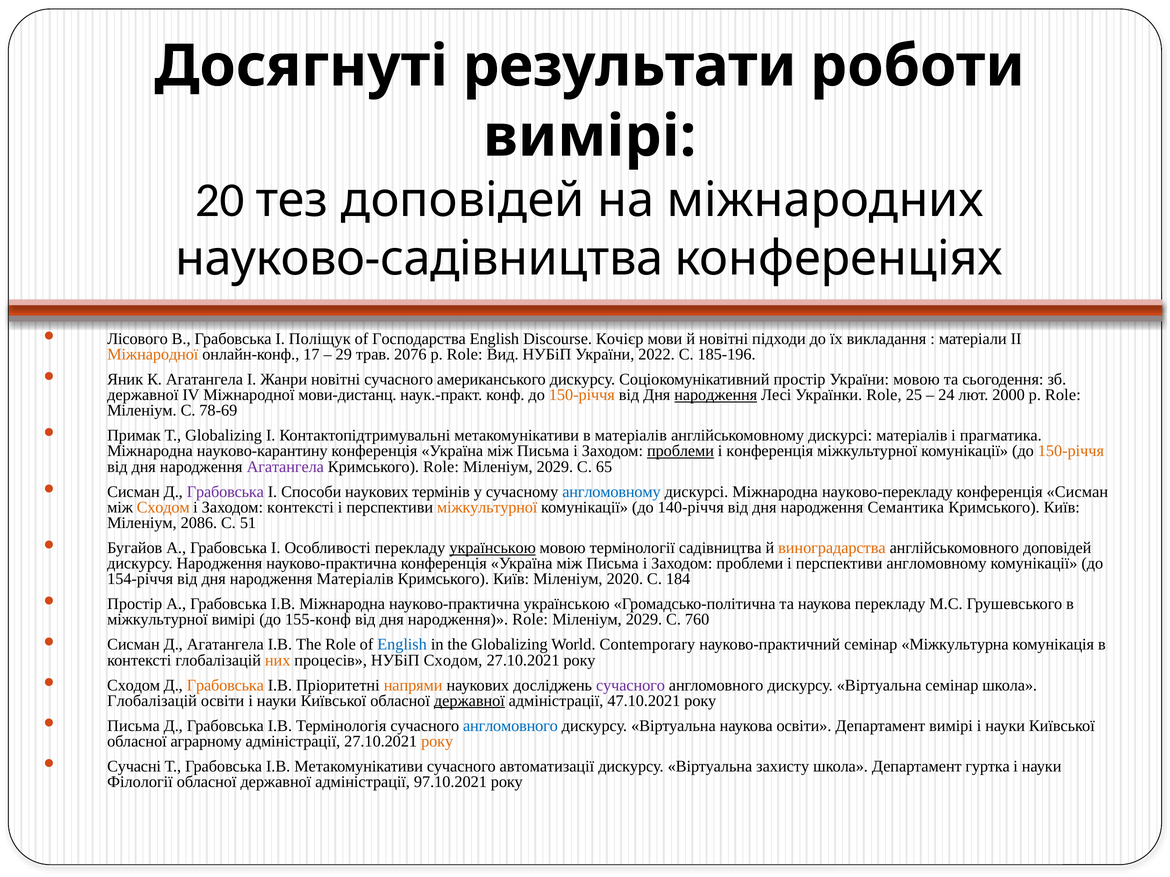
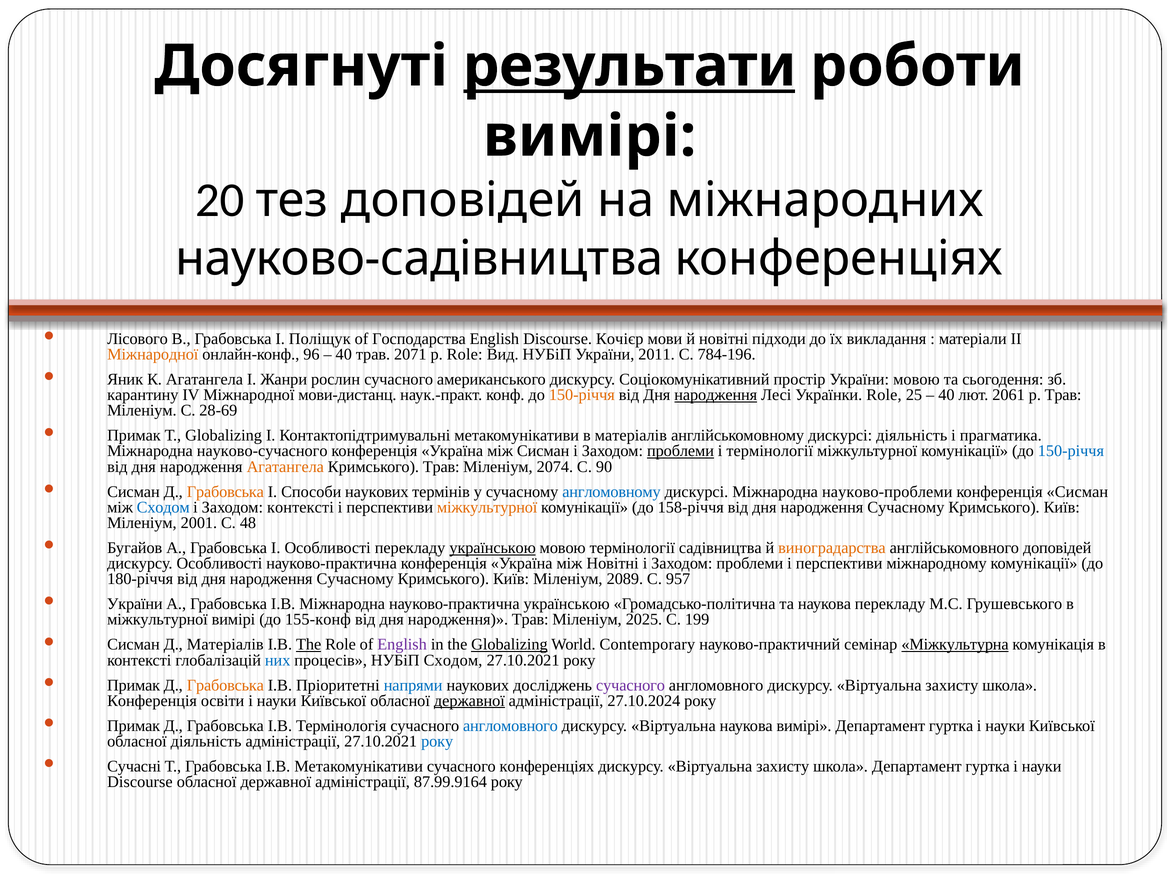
результати underline: none -> present
17: 17 -> 96
29 at (344, 355): 29 -> 40
2076: 2076 -> 2071
2022: 2022 -> 2011
185-196: 185-196 -> 784-196
Жанри новітні: новітні -> рослин
державної at (143, 395): державної -> карантину
24 at (946, 395): 24 -> 40
2000: 2000 -> 2061
Role at (1063, 395): Role -> Трав
78-69: 78-69 -> 28-69
дискурсі матеріалів: матеріалів -> діяльність
науково-карантину: науково-карантину -> науково-сучасного
Письма at (543, 451): Письма -> Сисман
і конференція: конференція -> термінології
150-річчя at (1071, 451) colour: orange -> blue
Агатангела at (285, 467) colour: purple -> orange
Кримського Role: Role -> Трав
2029 at (555, 467): 2029 -> 2074
65: 65 -> 90
Грабовська at (225, 492) colour: purple -> orange
науково-перекладу: науково-перекладу -> науково-проблеми
Сходом at (163, 508) colour: orange -> blue
140-річчя: 140-річчя -> 158-річчя
Семантика at (906, 508): Семантика -> Сучасному
2086: 2086 -> 2001
51: 51 -> 48
дискурсу Народження: Народження -> Особливості
Письма at (613, 564): Письма -> Новітні
перспективи англомовному: англомовному -> міжнародному
154-річчя: 154-річчя -> 180-річчя
Матеріалів at (355, 579): Матеріалів -> Сучасному
2020: 2020 -> 2089
184: 184 -> 957
Простір at (135, 604): Простір -> України
народження Role: Role -> Трав
2029 at (644, 620): 2029 -> 2025
760: 760 -> 199
Д Агатангела: Агатангела -> Матеріалів
The at (309, 645) underline: none -> present
English at (402, 645) colour: blue -> purple
Globalizing at (509, 645) underline: none -> present
Міжкультурна underline: none -> present
них colour: orange -> blue
Сходом at (134, 686): Сходом -> Примак
напрями colour: orange -> blue
англомовного дискурсу Віртуальна семінар: семінар -> захисту
Глобалізацій at (152, 701): Глобалізацій -> Конференція
47.10.2021: 47.10.2021 -> 27.10.2024
Письма at (133, 726): Письма -> Примак
наукова освіти: освіти -> вимірі
вимірі at (951, 726): вимірі -> гуртка
обласної аграрному: аграрному -> діяльність
року at (437, 742) colour: orange -> blue
сучасного автоматизації: автоматизації -> конференціях
Філології at (140, 782): Філології -> Discourse
97.10.2021: 97.10.2021 -> 87.99.9164
